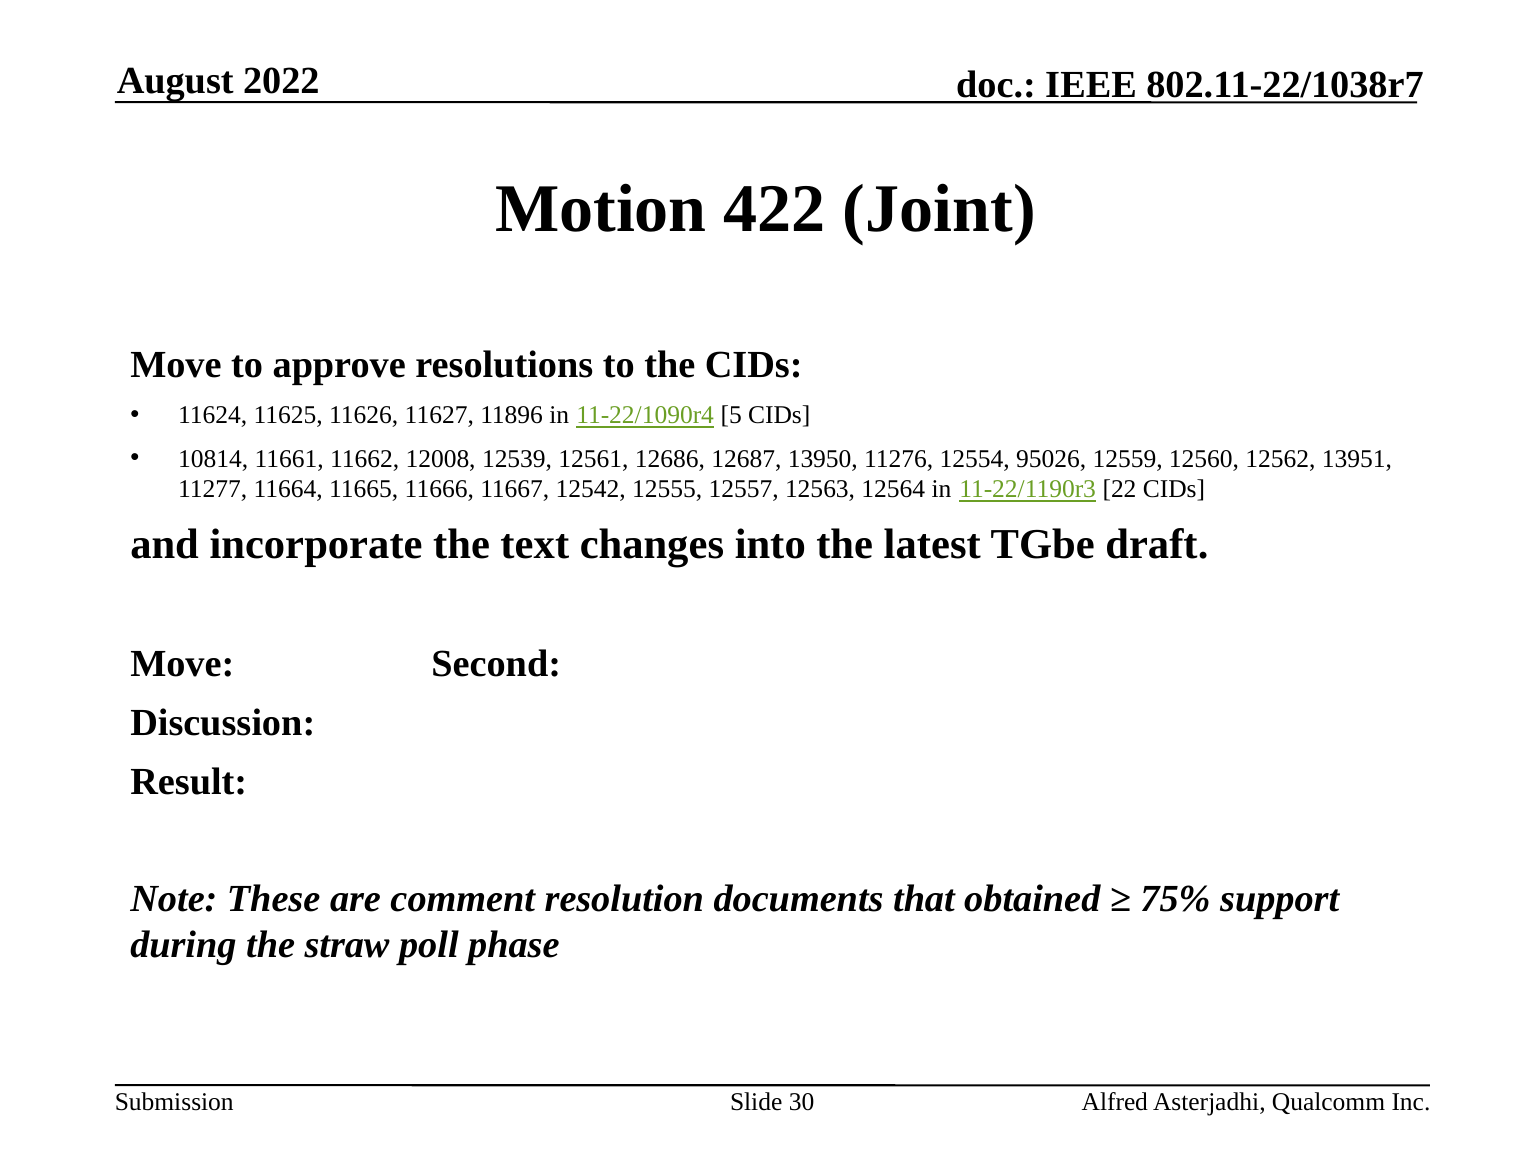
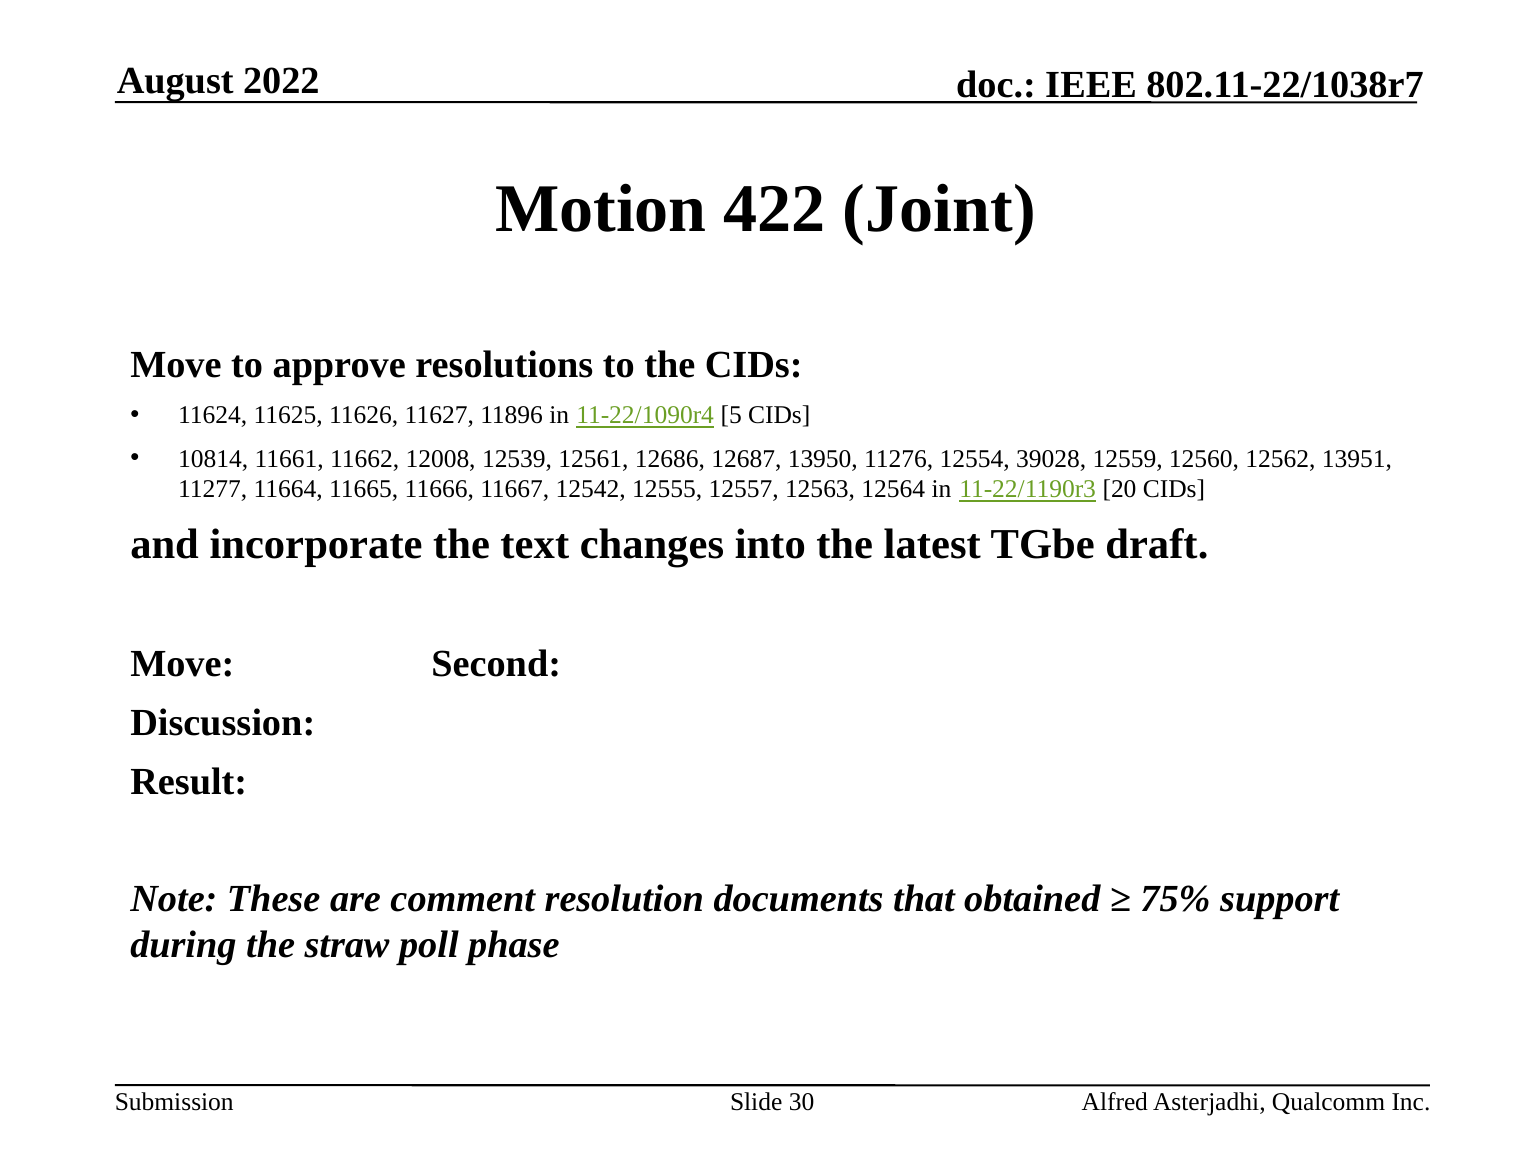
95026: 95026 -> 39028
22: 22 -> 20
